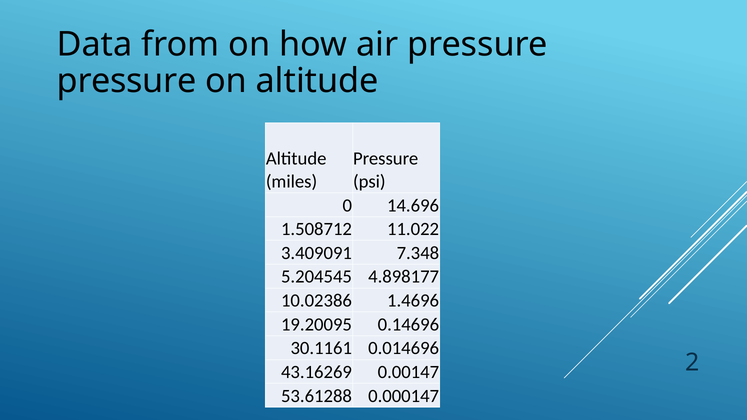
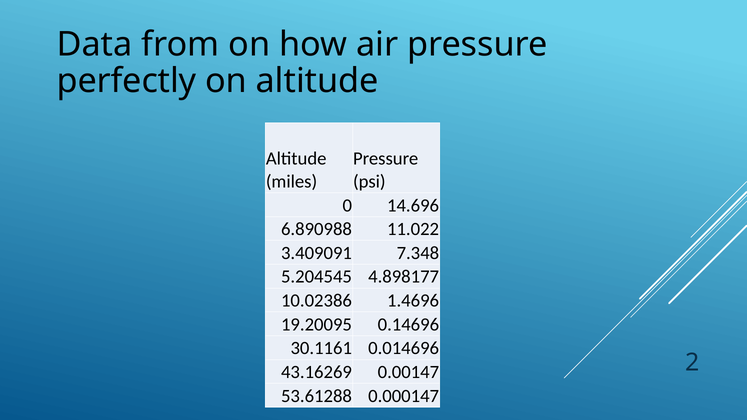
pressure at (127, 81): pressure -> perfectly
1.508712: 1.508712 -> 6.890988
